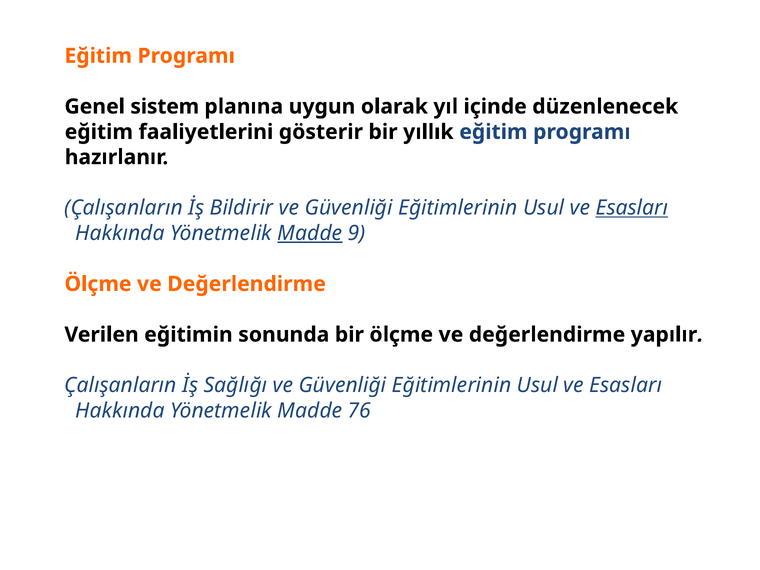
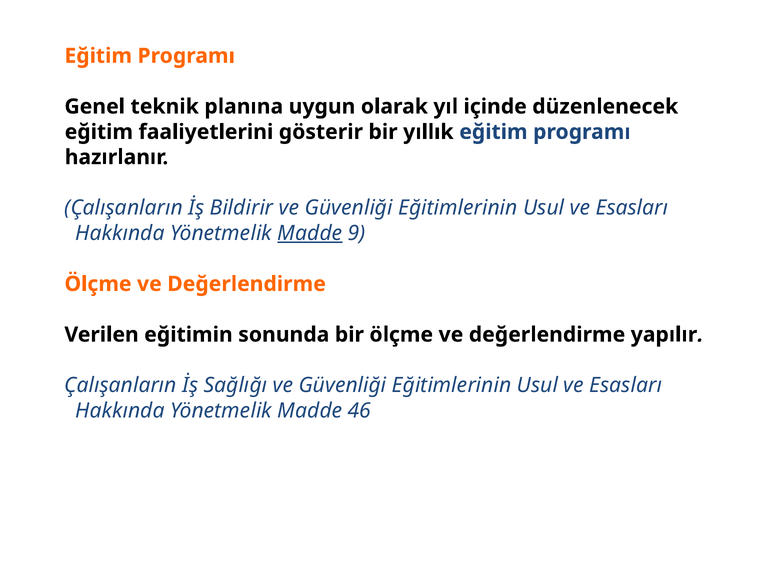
sistem: sistem -> teknik
Esasları at (632, 208) underline: present -> none
76: 76 -> 46
